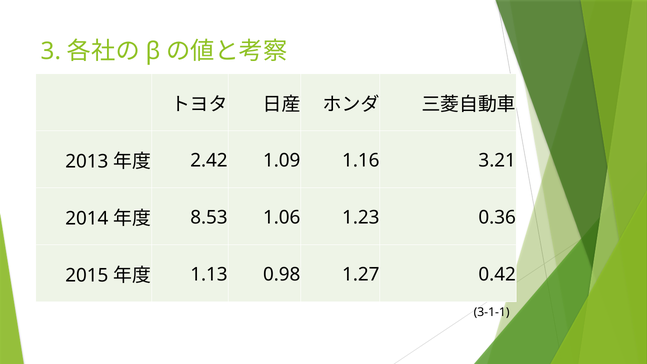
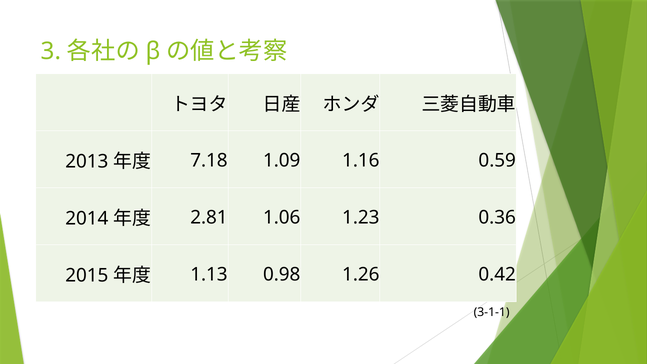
2.42: 2.42 -> 7.18
3.21: 3.21 -> 0.59
8.53: 8.53 -> 2.81
1.27: 1.27 -> 1.26
